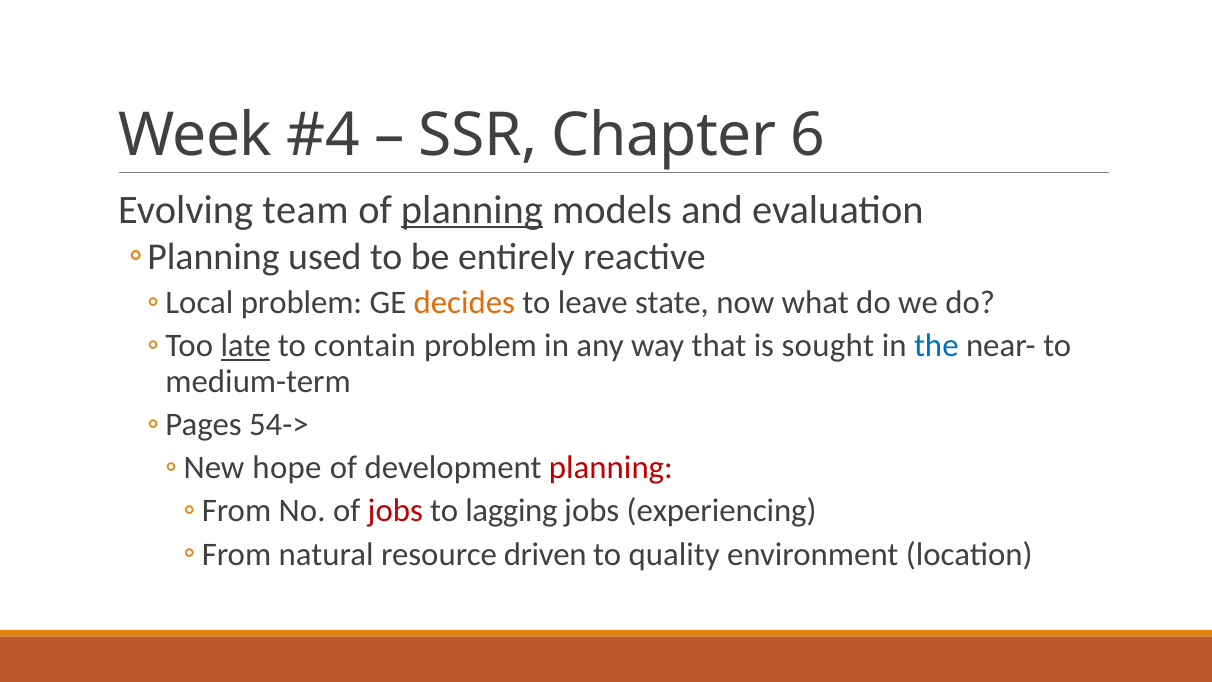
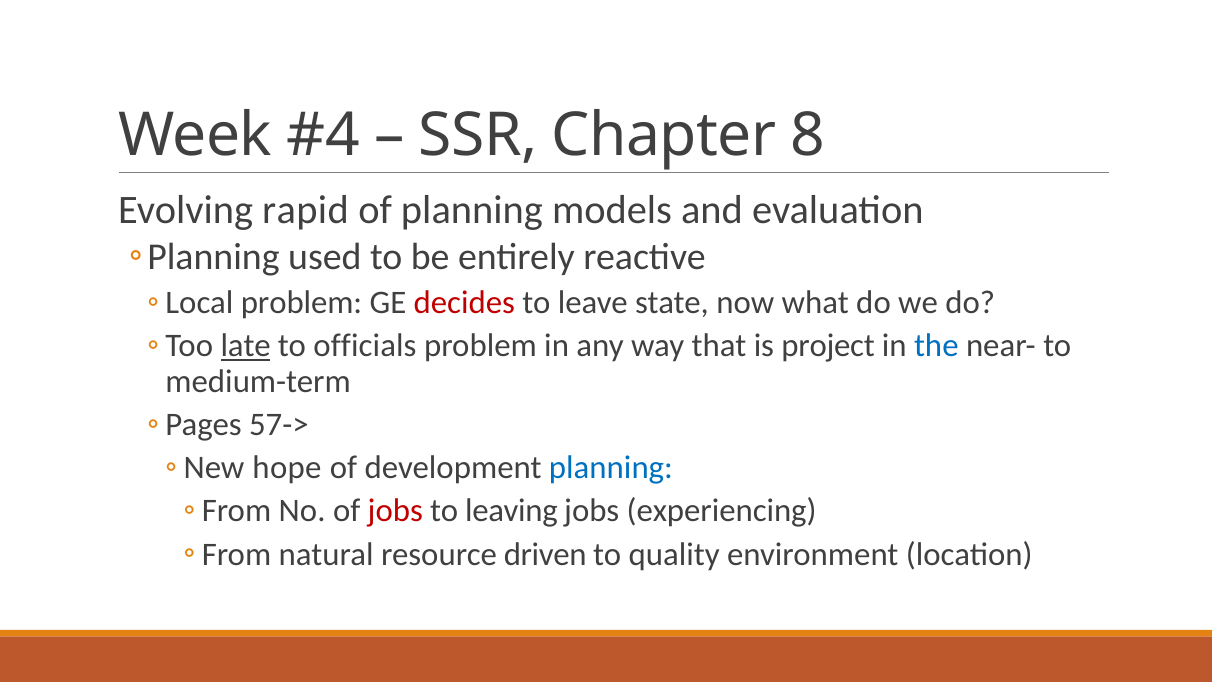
6: 6 -> 8
team: team -> rapid
planning at (472, 210) underline: present -> none
decides colour: orange -> red
contain: contain -> officials
sought: sought -> project
54->: 54-> -> 57->
planning at (611, 468) colour: red -> blue
lagging: lagging -> leaving
